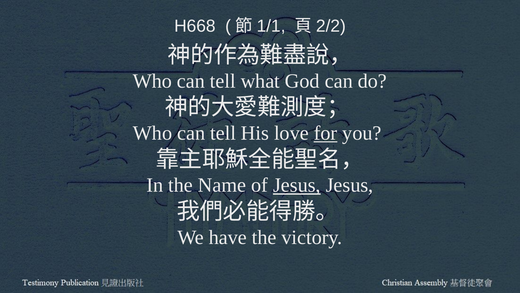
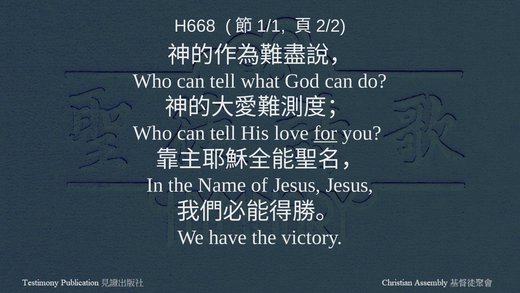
Jesus at (297, 185) underline: present -> none
